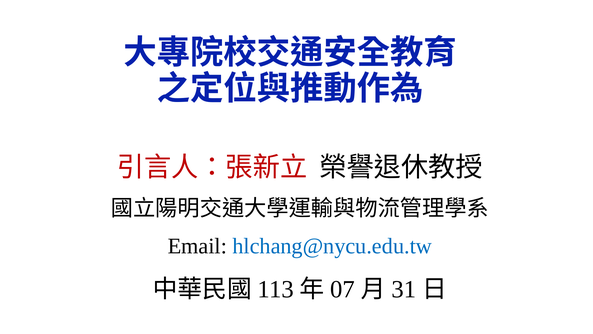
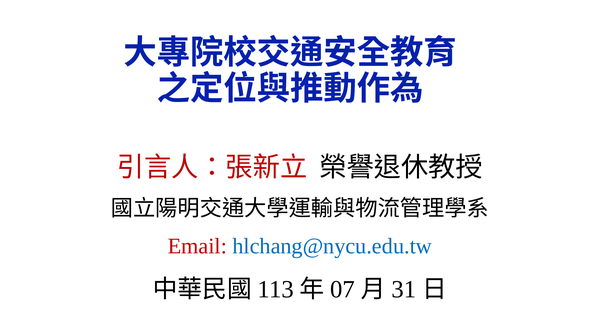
Email colour: black -> red
